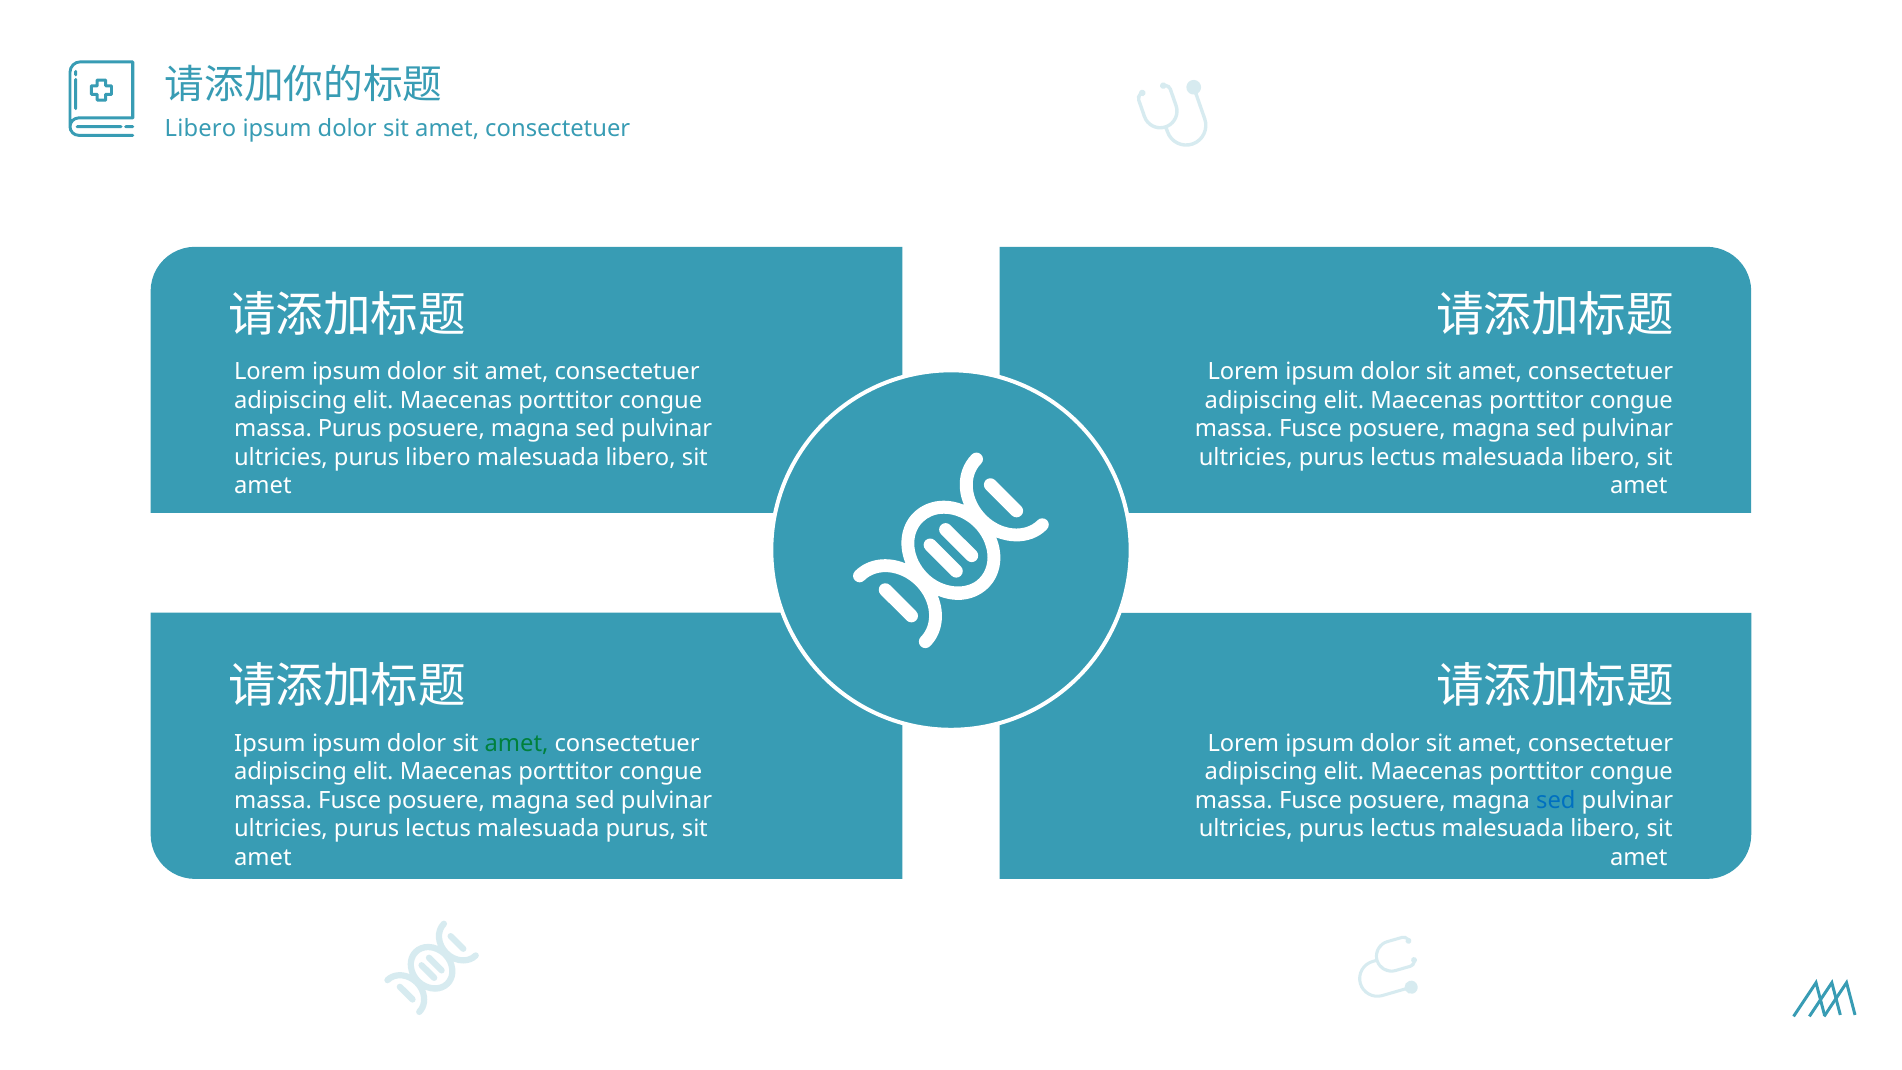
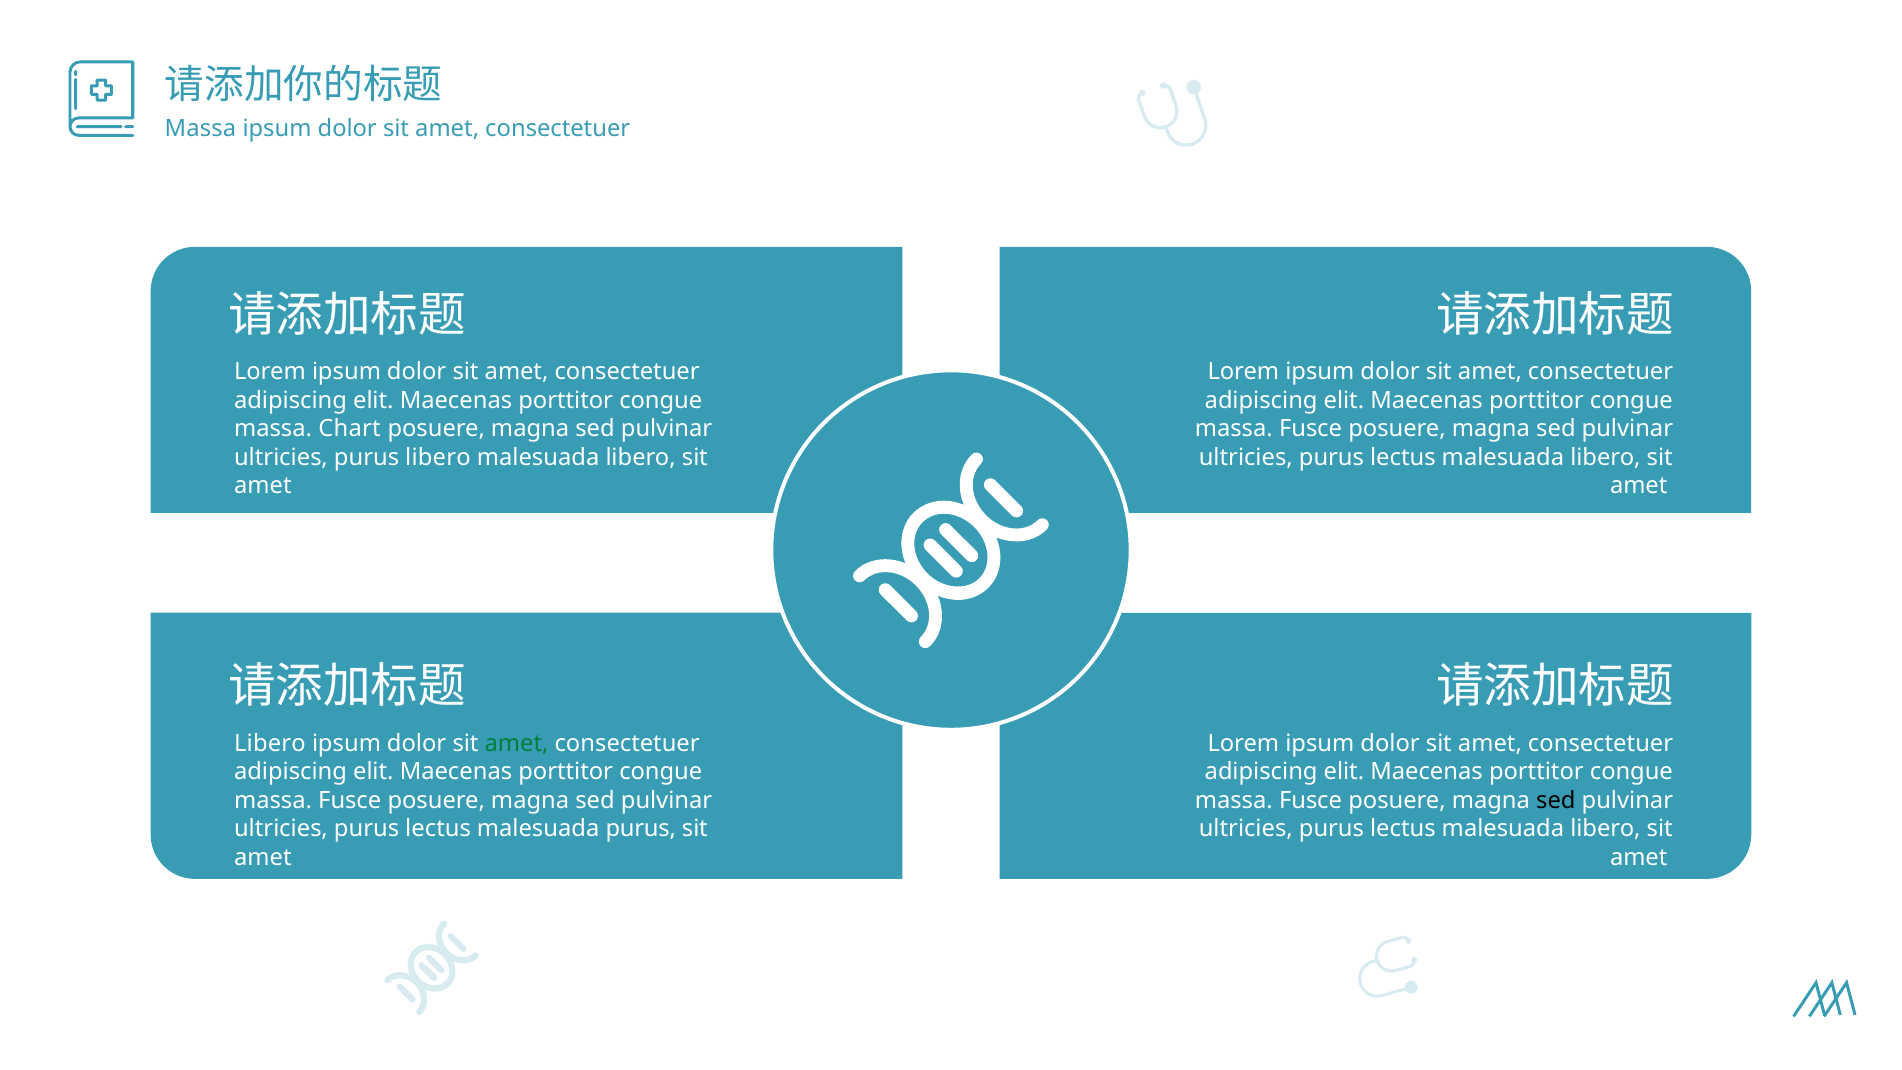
Libero at (200, 129): Libero -> Massa
massa Purus: Purus -> Chart
Ipsum at (270, 743): Ipsum -> Libero
sed at (1556, 800) colour: blue -> black
